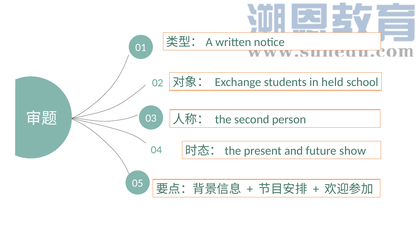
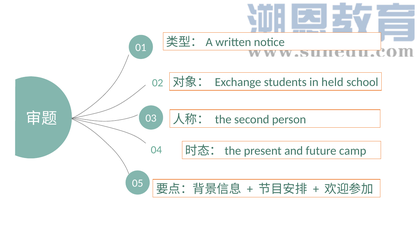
show: show -> camp
